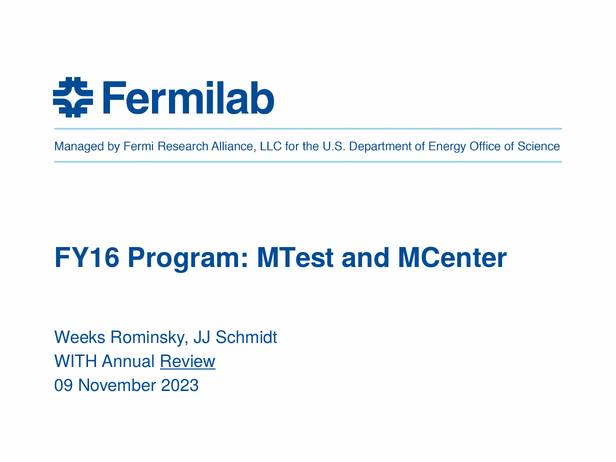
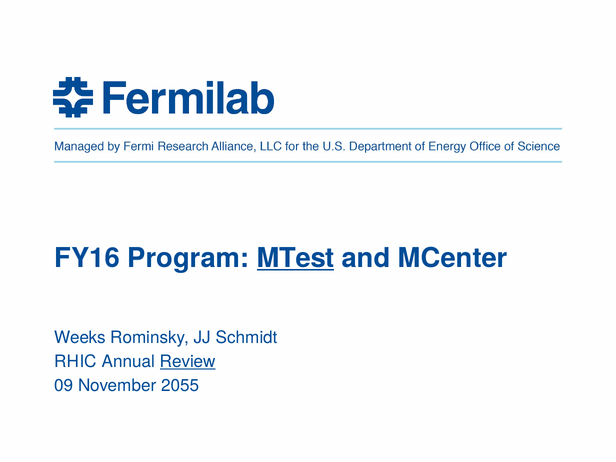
MTest underline: none -> present
WITH: WITH -> RHIC
2023: 2023 -> 2055
